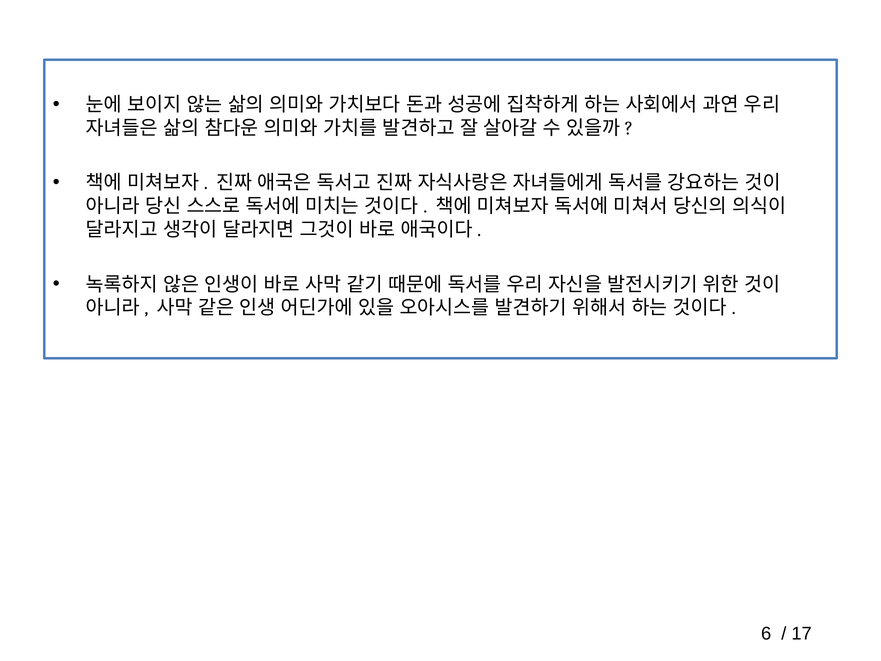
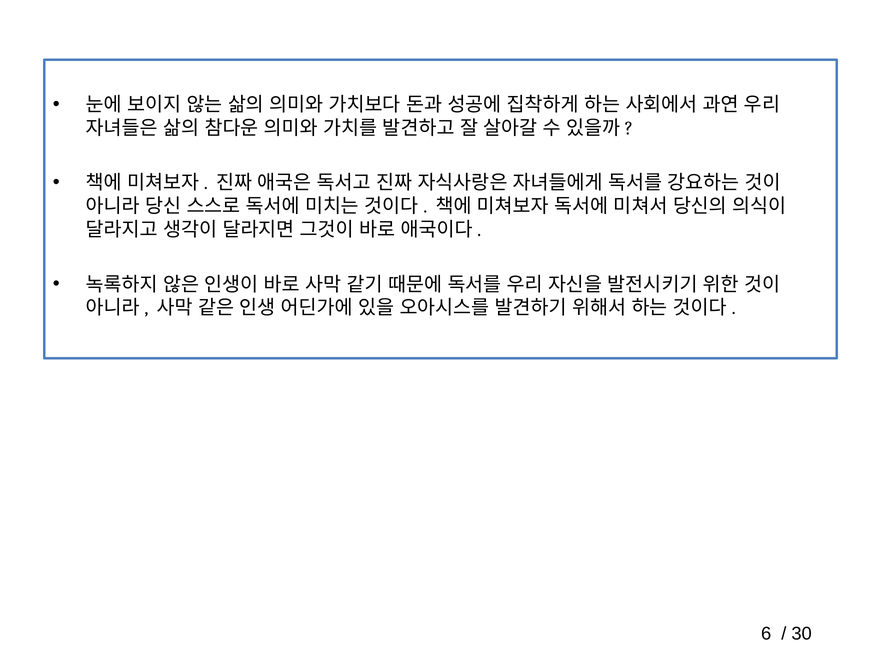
17: 17 -> 30
